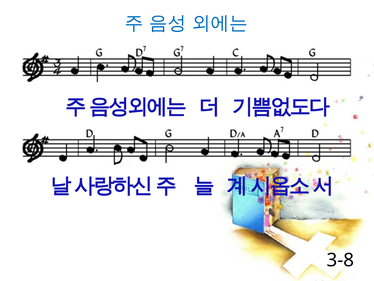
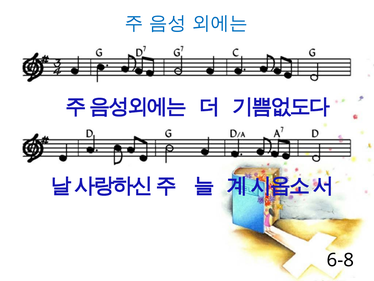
3-8: 3-8 -> 6-8
